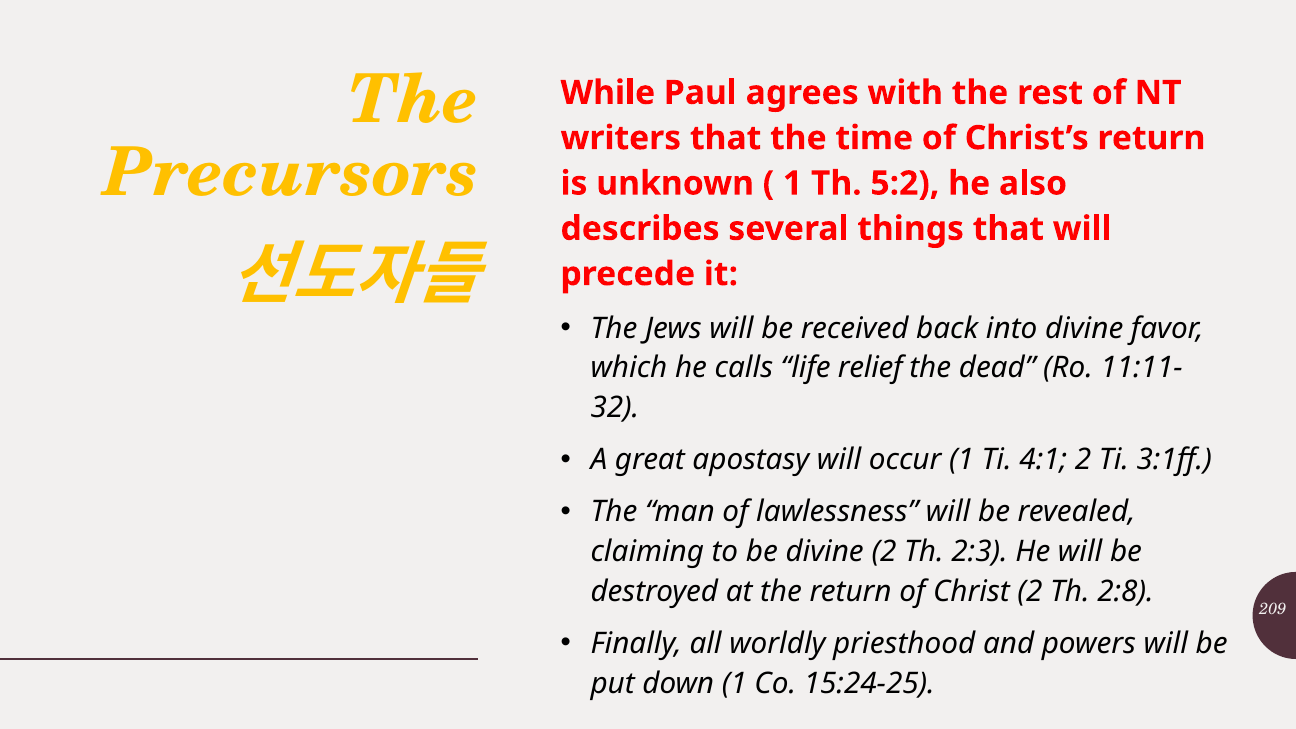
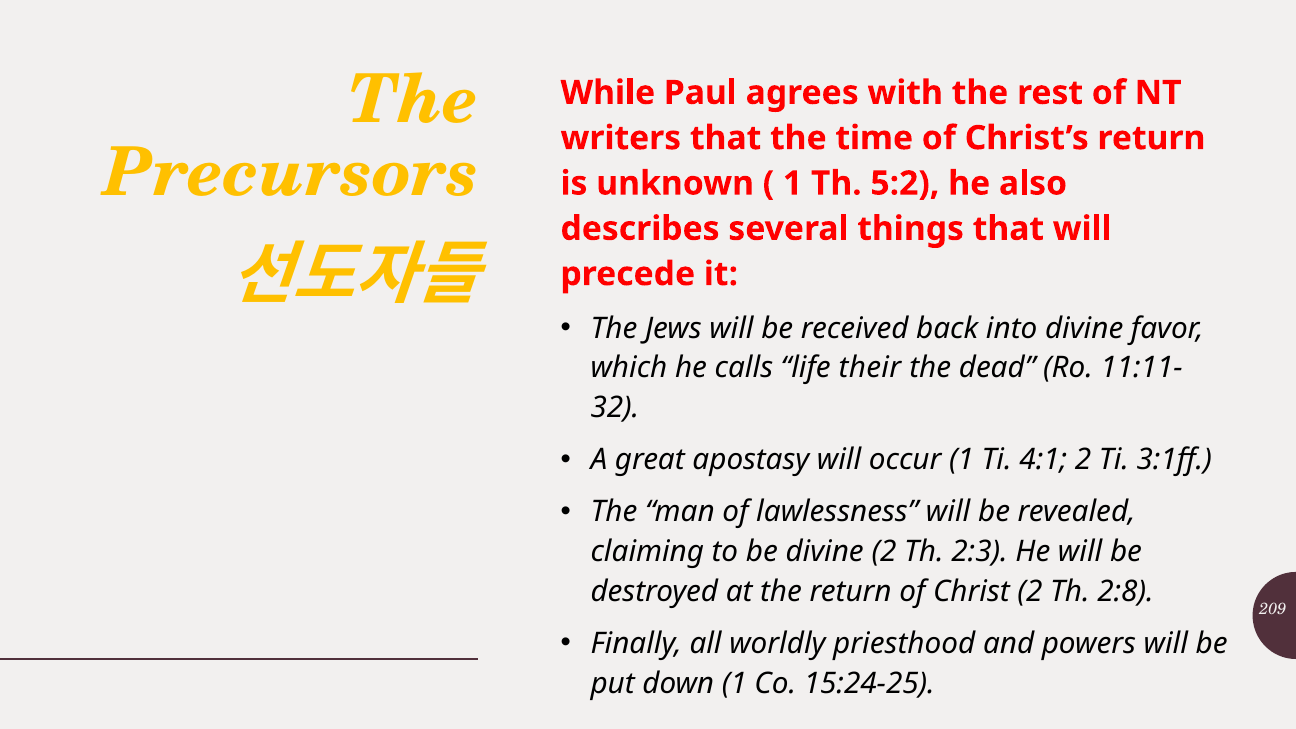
relief: relief -> their
